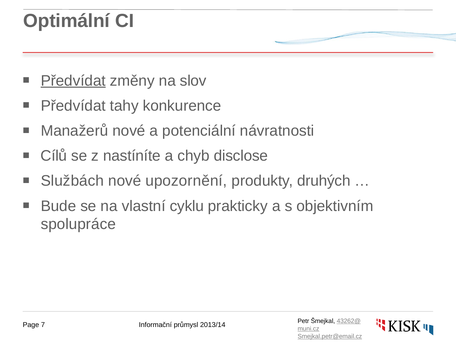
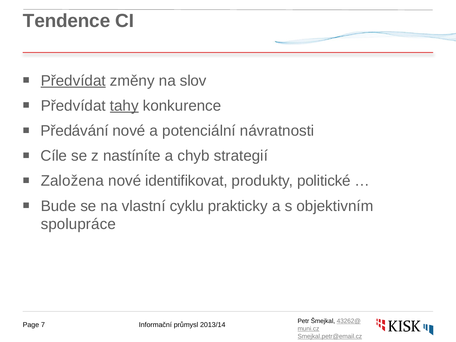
Optimální: Optimální -> Tendence
tahy underline: none -> present
Manažerů: Manažerů -> Předávání
Cílů: Cílů -> Cíle
disclose: disclose -> strategií
Službách: Službách -> Založena
upozornění: upozornění -> identifikovat
druhých: druhých -> politické
